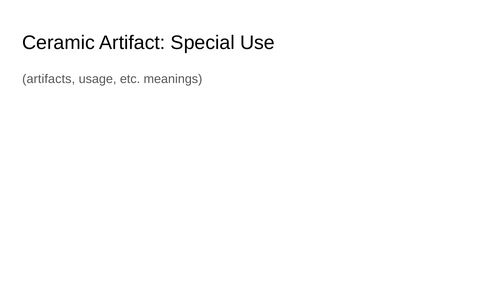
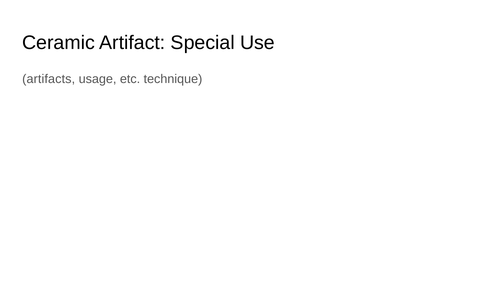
meanings: meanings -> technique
